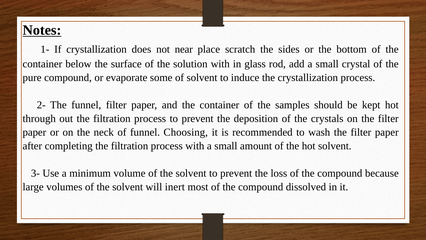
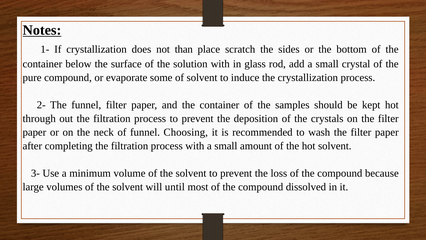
near: near -> than
inert: inert -> until
